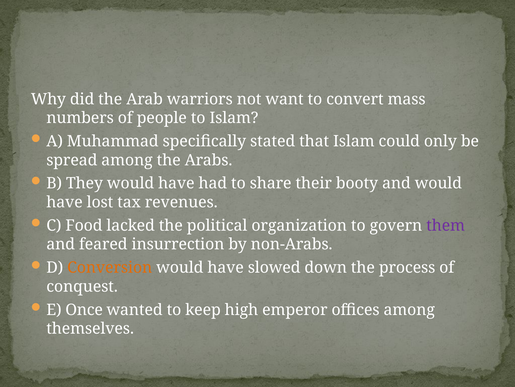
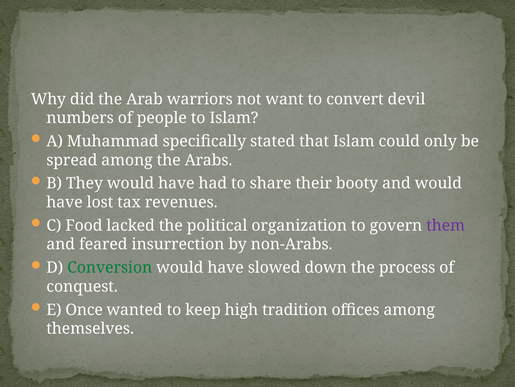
mass: mass -> devil
Conversion colour: orange -> green
emperor: emperor -> tradition
